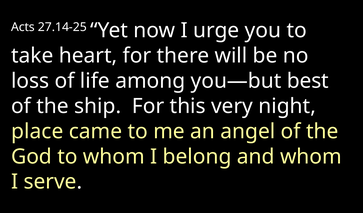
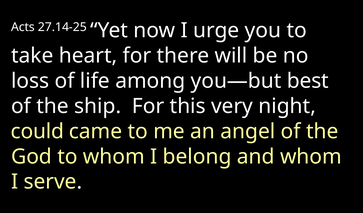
place: place -> could
